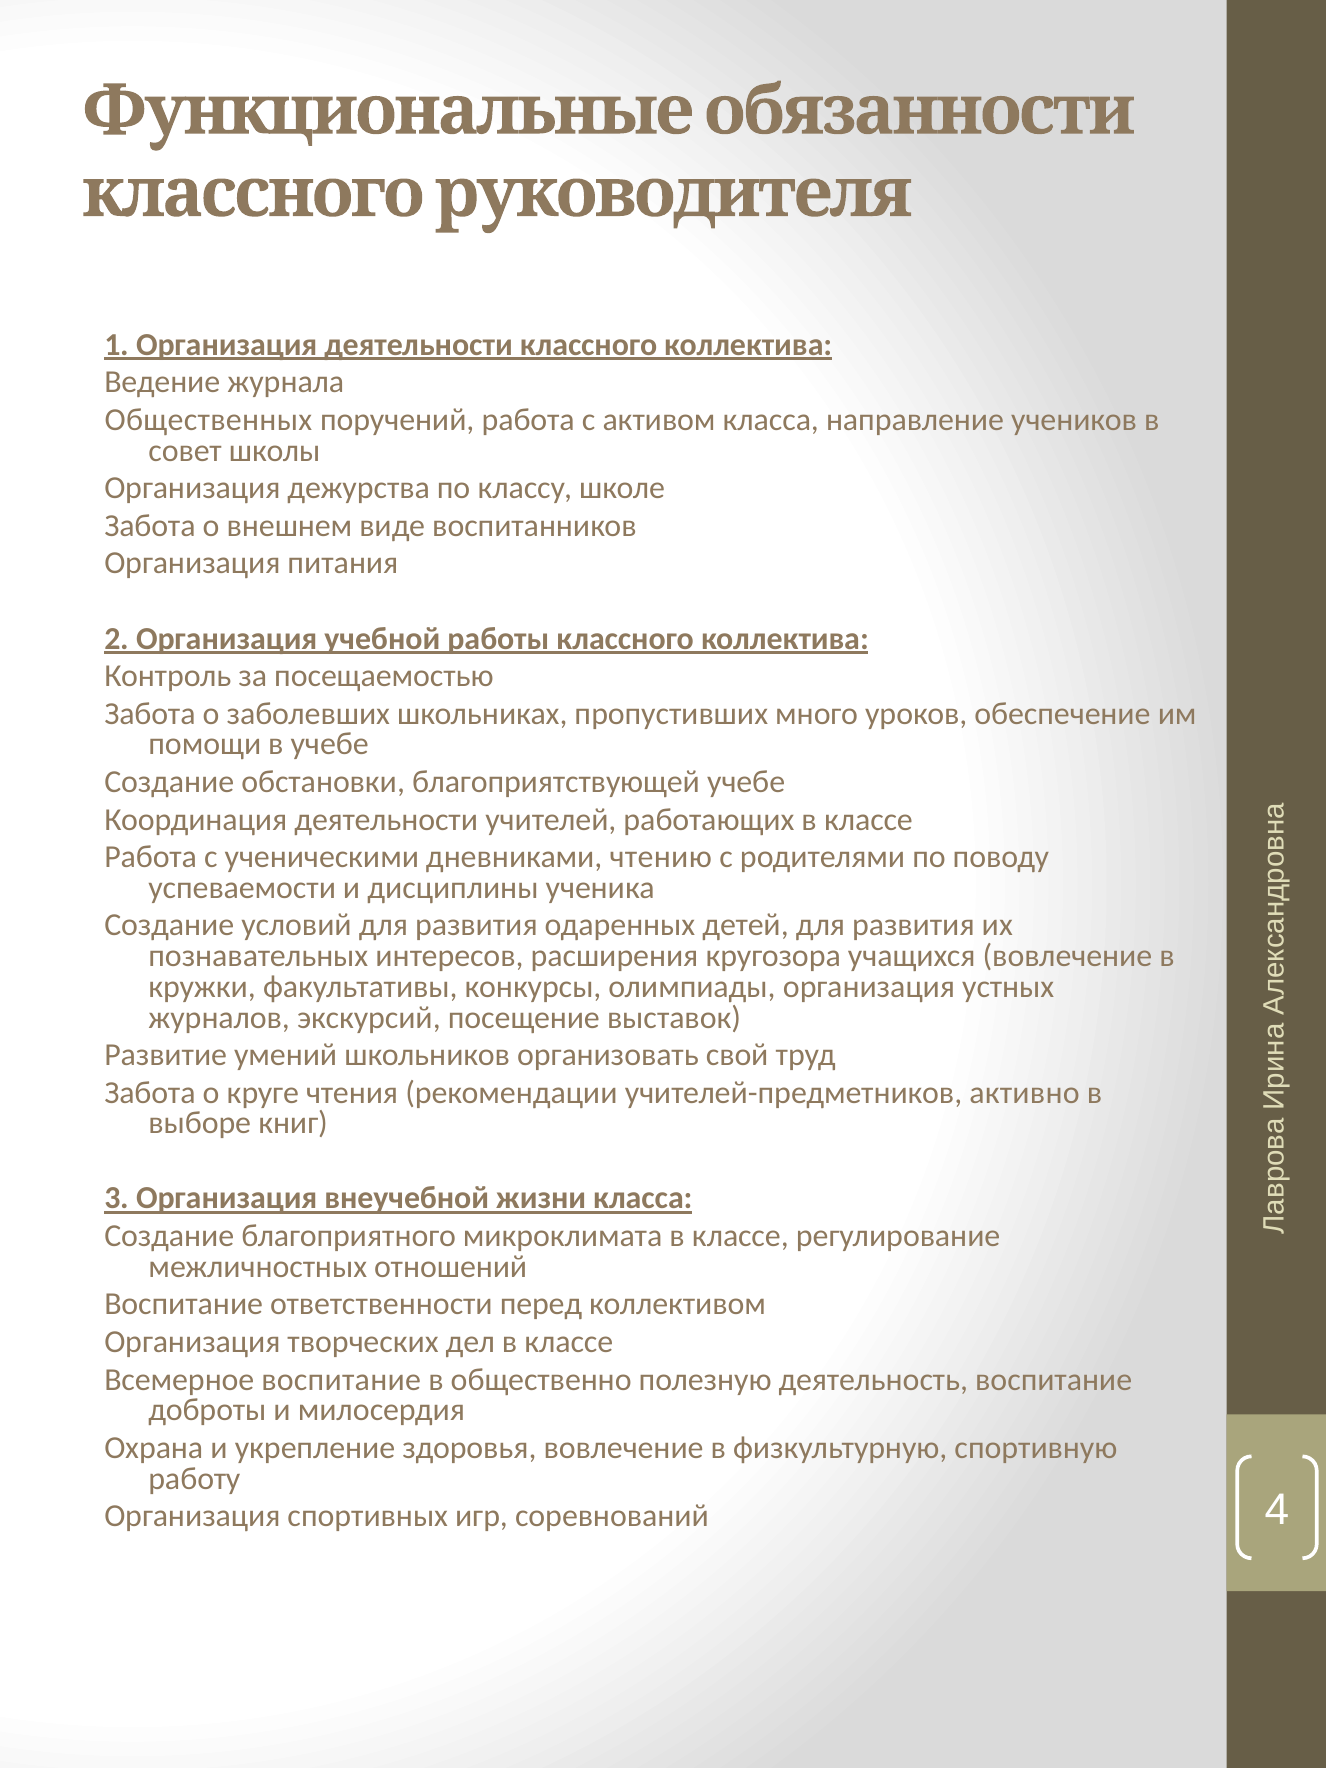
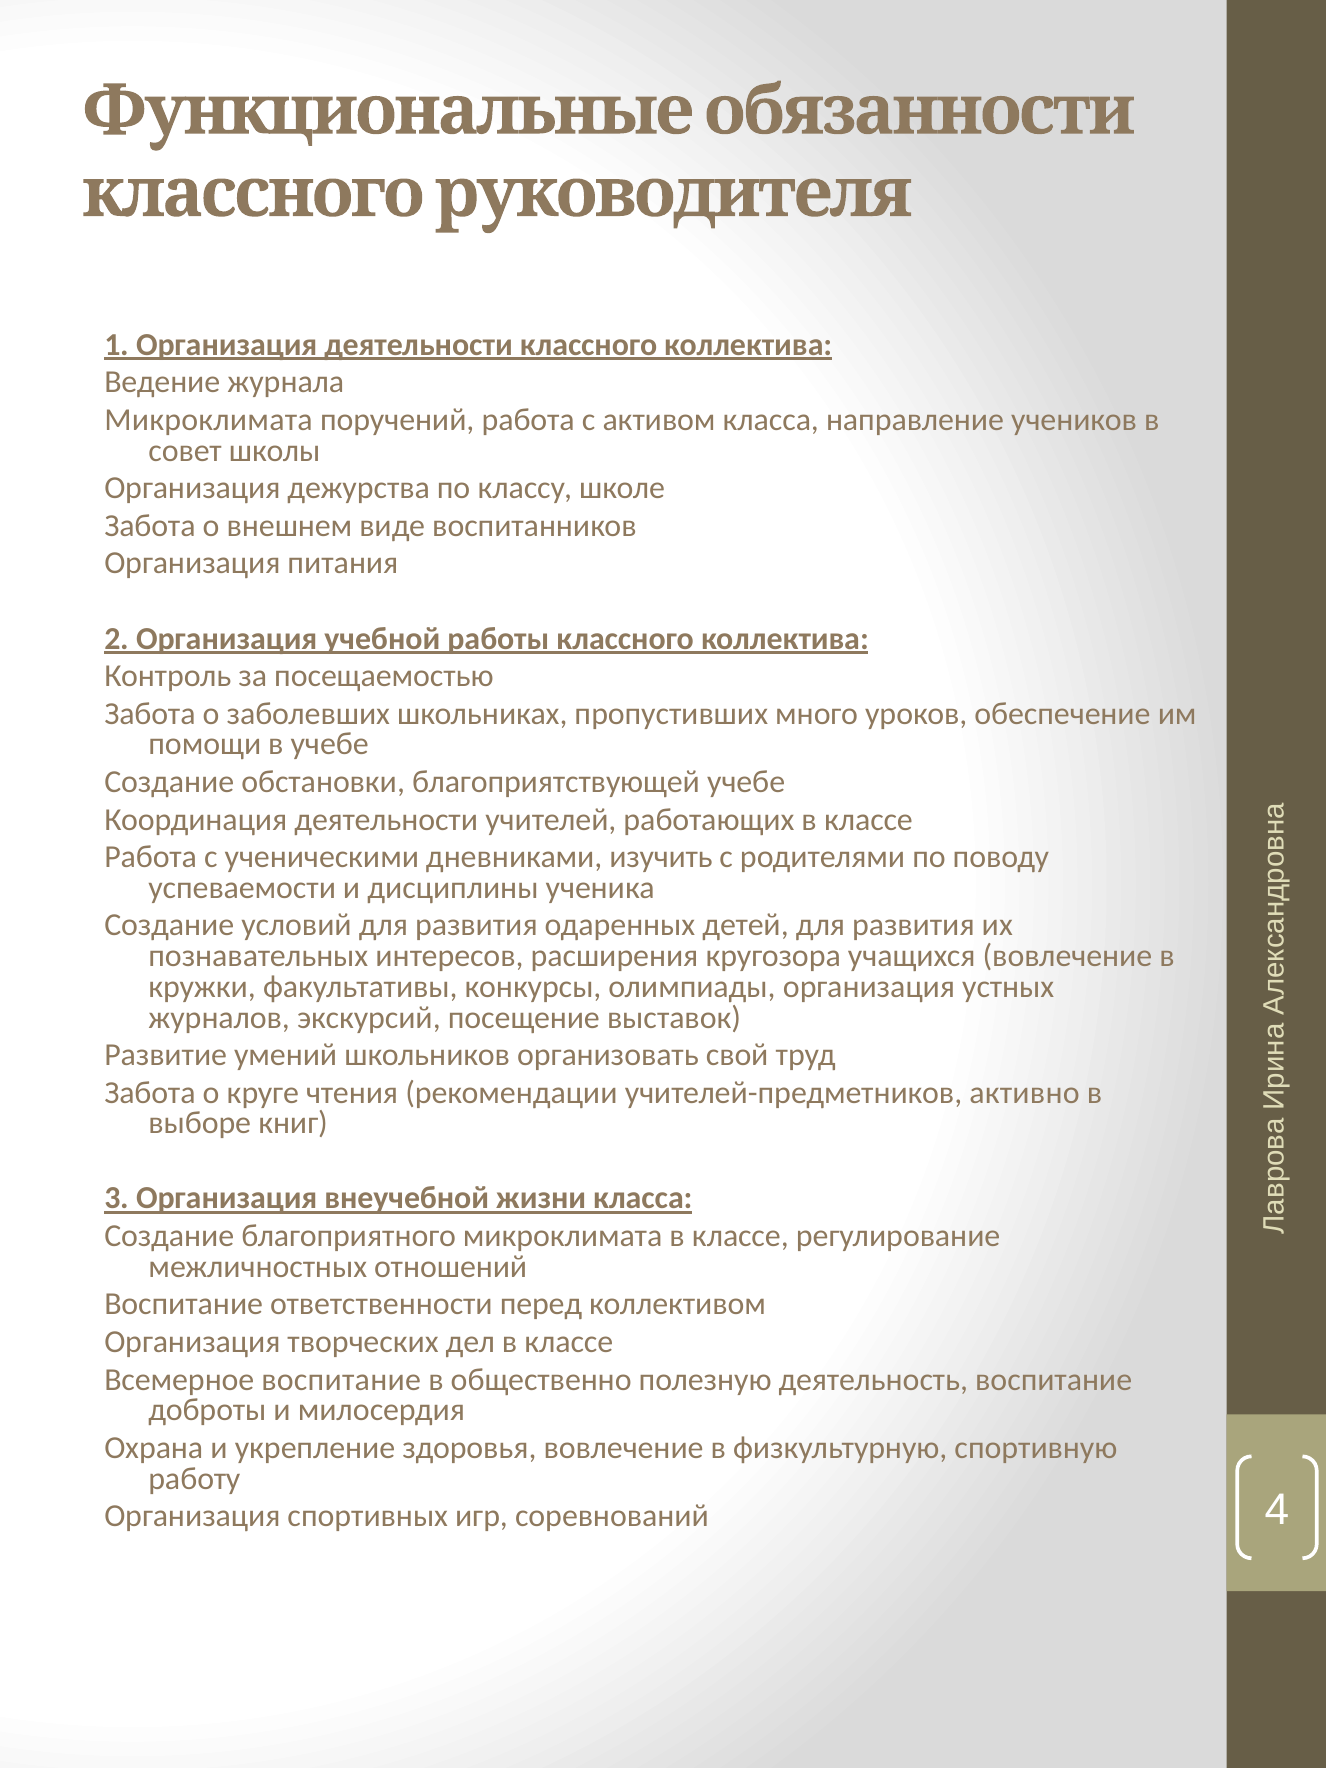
Общественных at (208, 420): Общественных -> Микроклимата
чтению: чтению -> изучить
